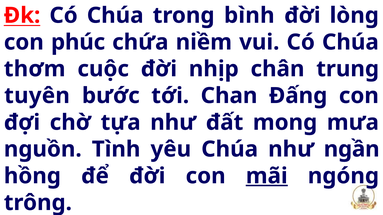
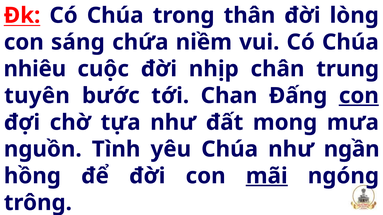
bình: bình -> thân
phúc: phúc -> sáng
thơm: thơm -> nhiêu
con at (359, 96) underline: none -> present
